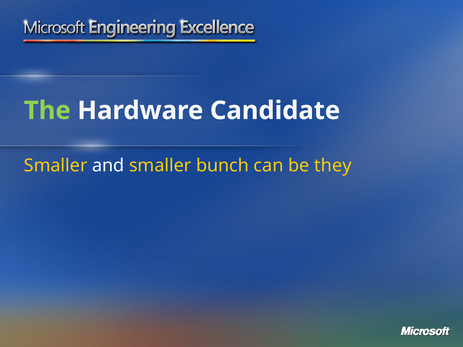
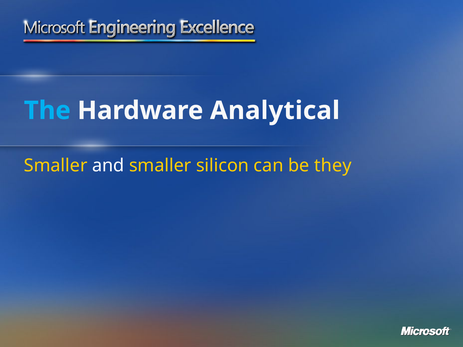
The colour: light green -> light blue
Candidate: Candidate -> Analytical
bunch: bunch -> silicon
